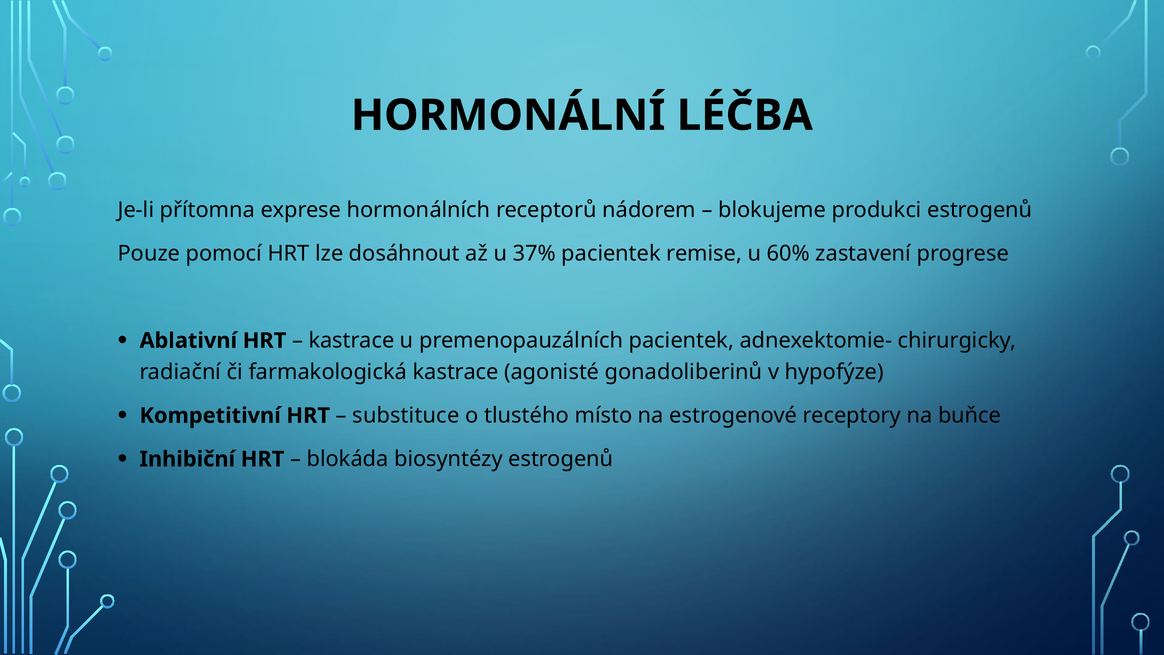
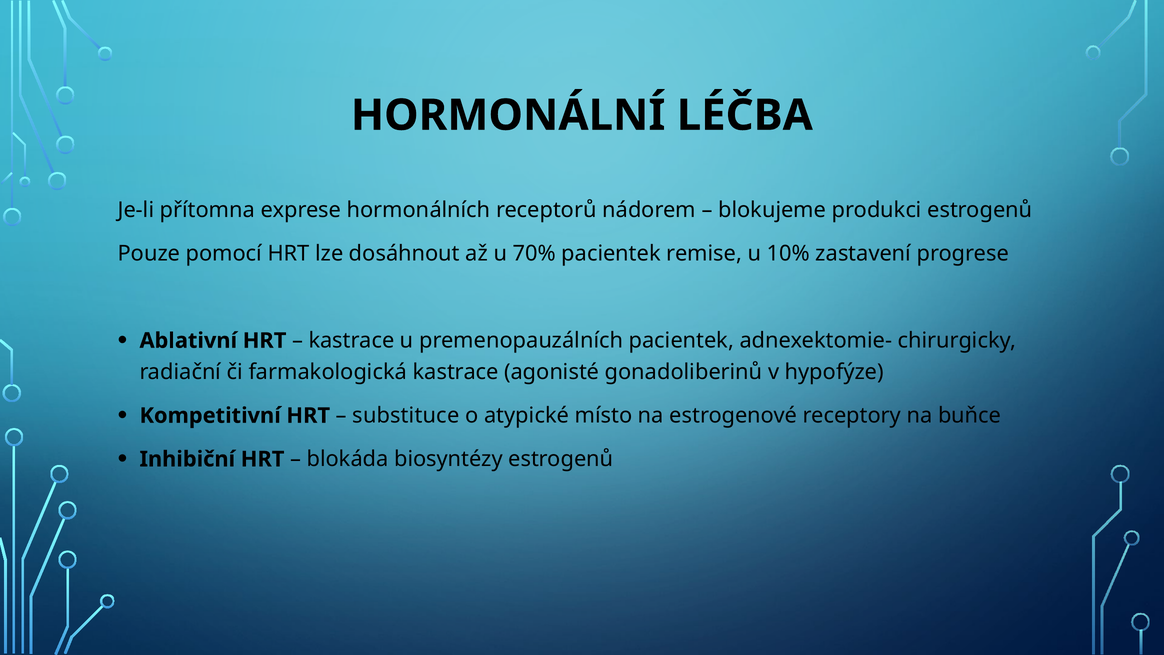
37%: 37% -> 70%
60%: 60% -> 10%
tlustého: tlustého -> atypické
